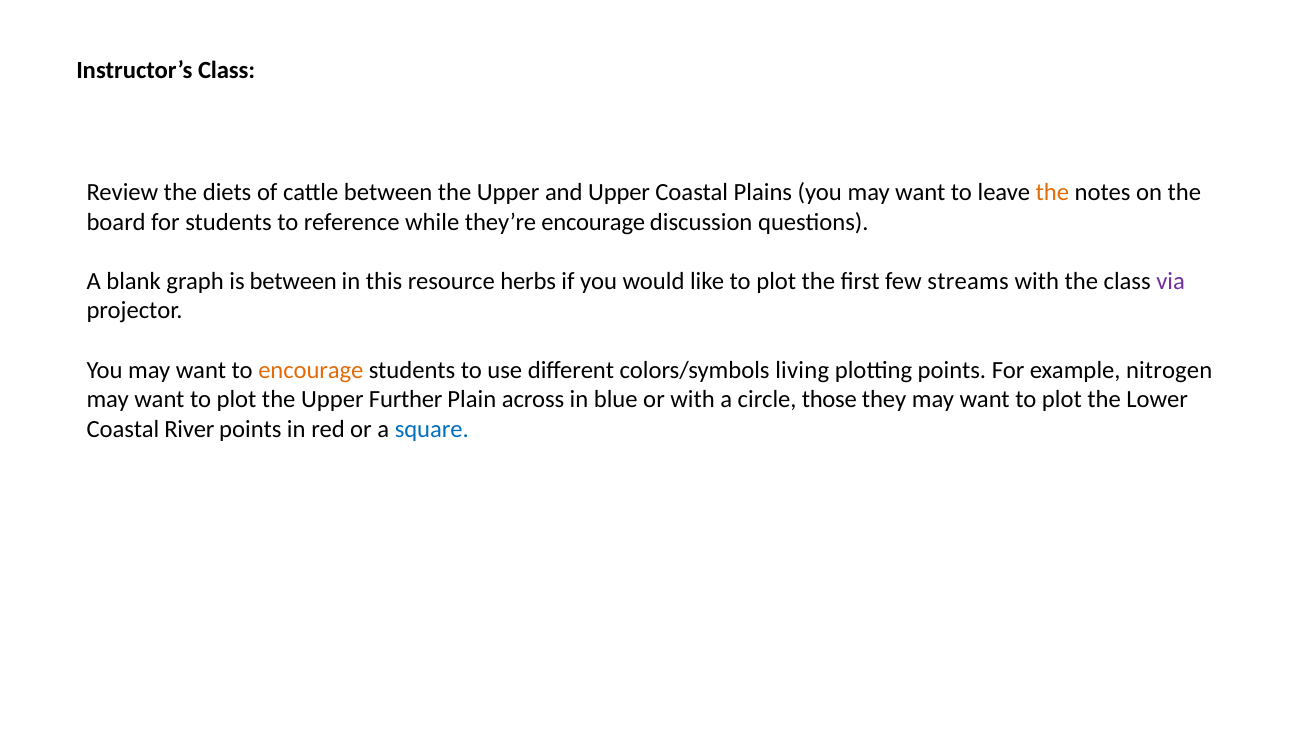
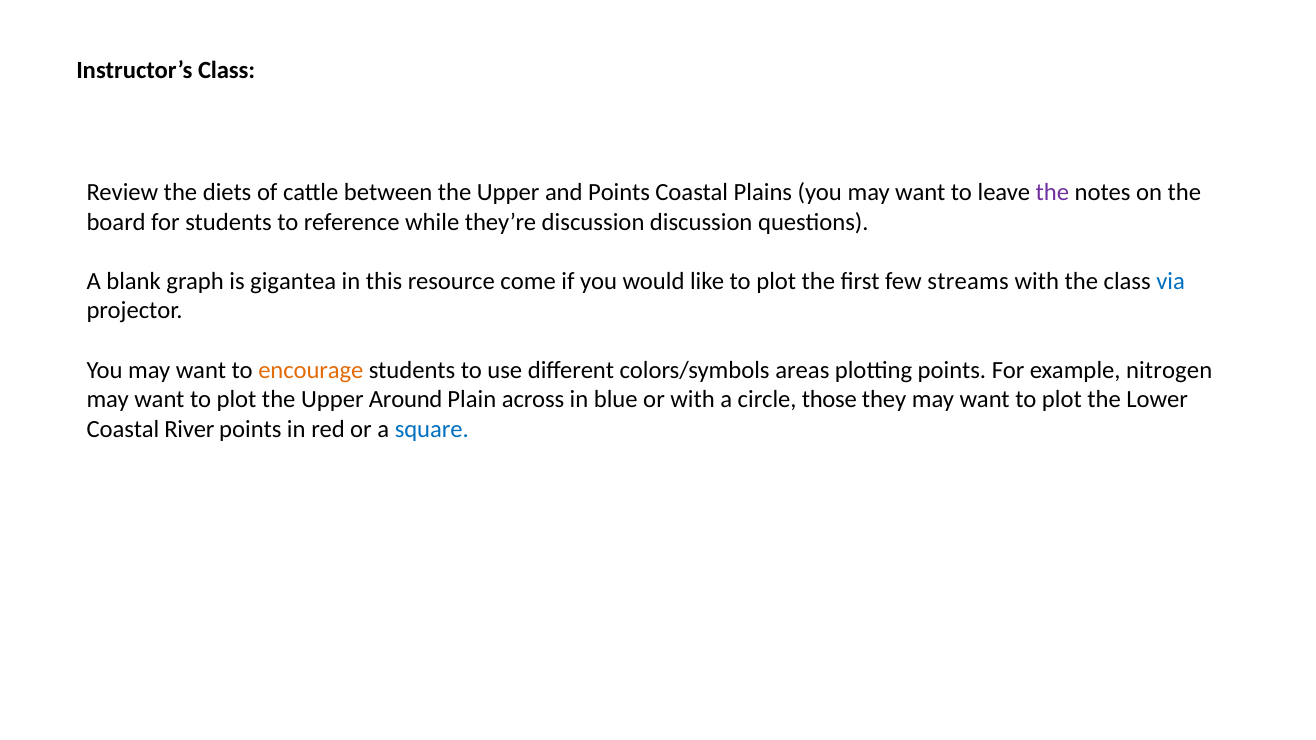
and Upper: Upper -> Points
the at (1052, 192) colour: orange -> purple
they’re encourage: encourage -> discussion
is between: between -> gigantea
herbs: herbs -> come
via colour: purple -> blue
living: living -> areas
Further: Further -> Around
